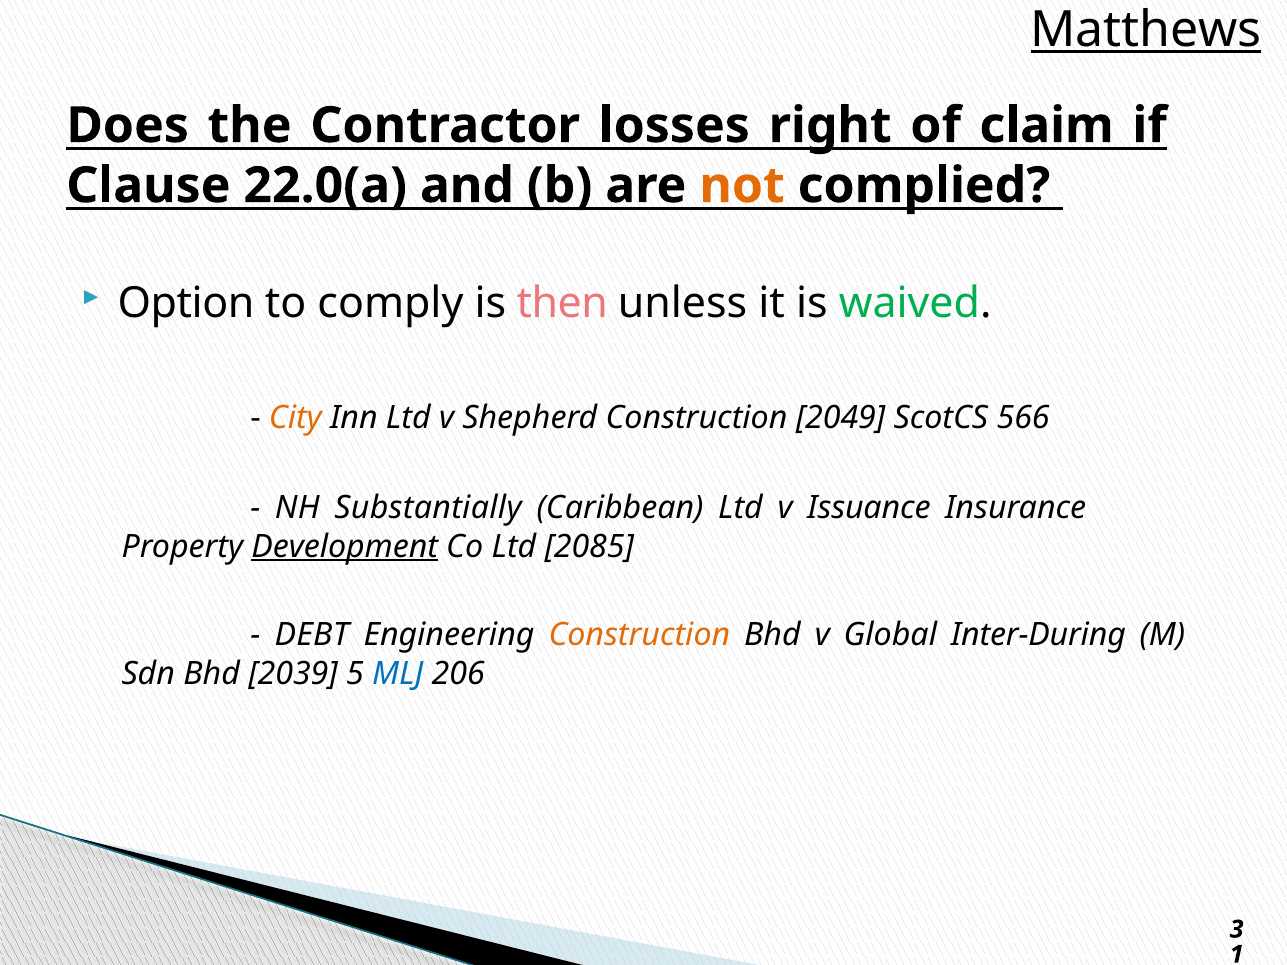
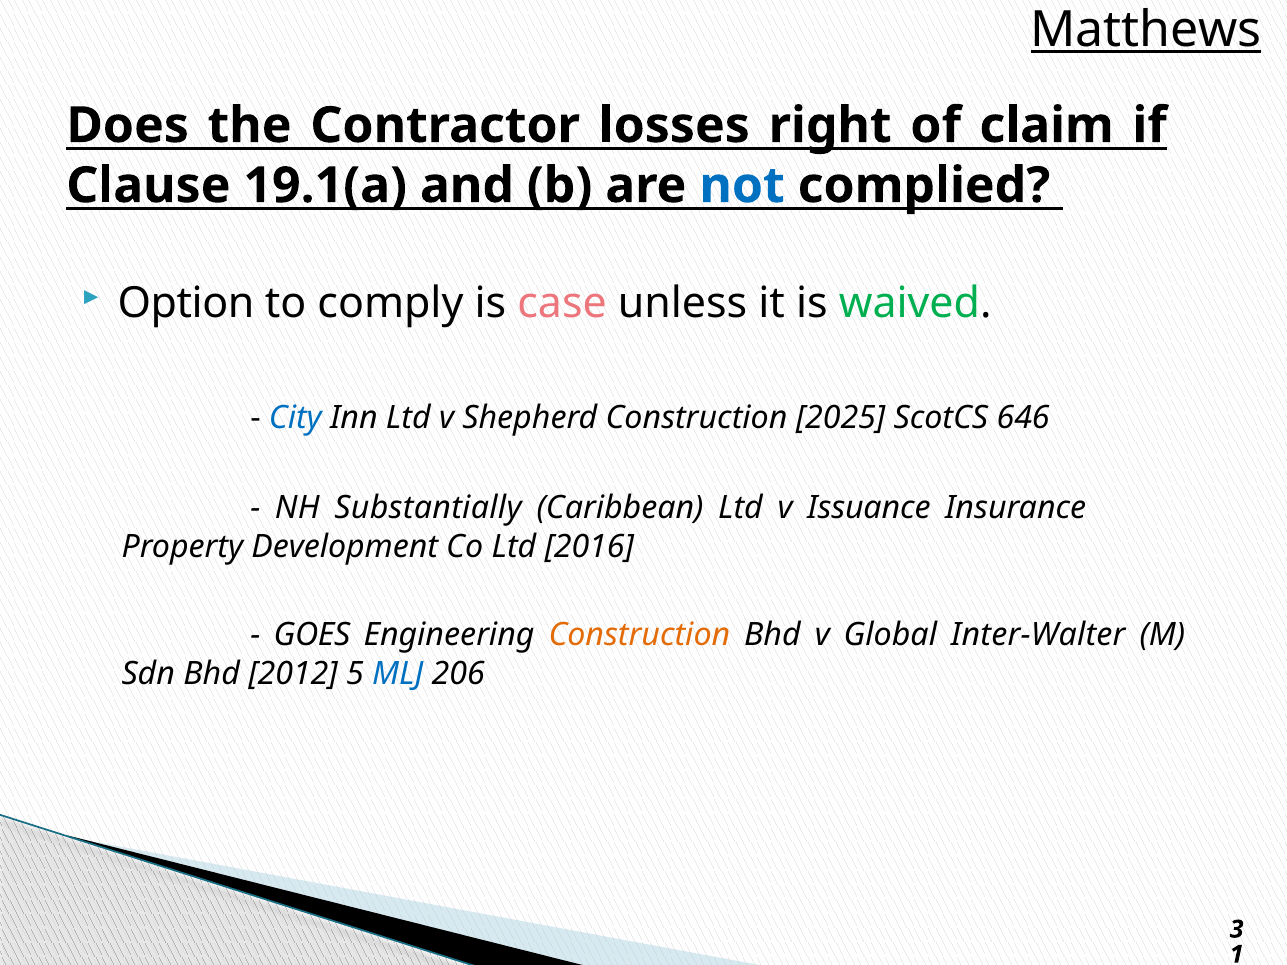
22.0(a: 22.0(a -> 19.1(a
not colour: orange -> blue
then: then -> case
City colour: orange -> blue
2049: 2049 -> 2025
566: 566 -> 646
Development underline: present -> none
2085: 2085 -> 2016
DEBT: DEBT -> GOES
Inter-During: Inter-During -> Inter-Walter
2039: 2039 -> 2012
